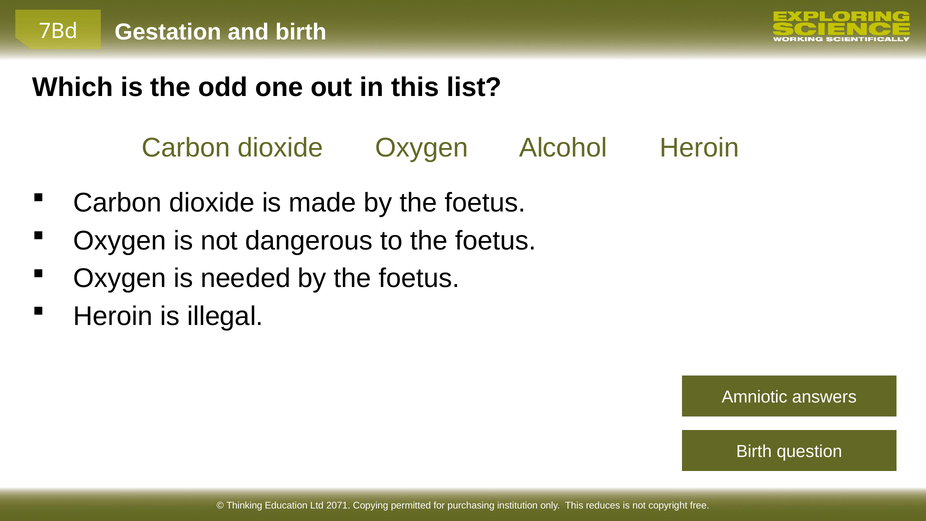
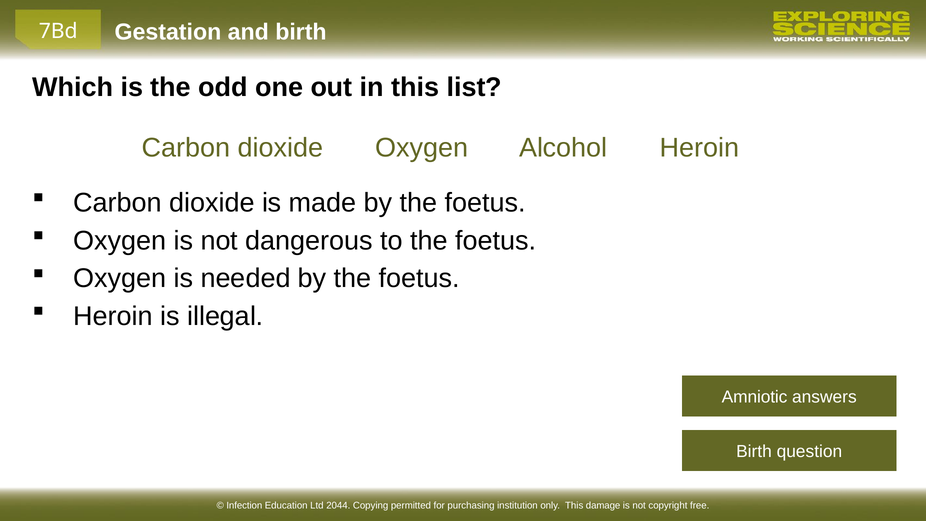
Thinking: Thinking -> Infection
2071: 2071 -> 2044
reduces: reduces -> damage
